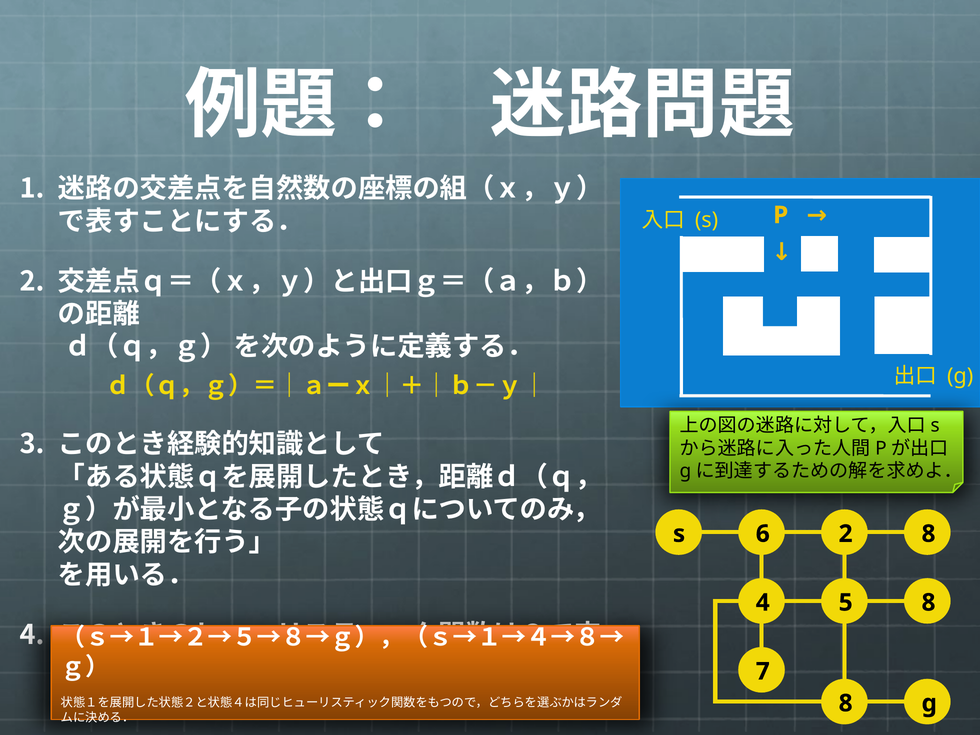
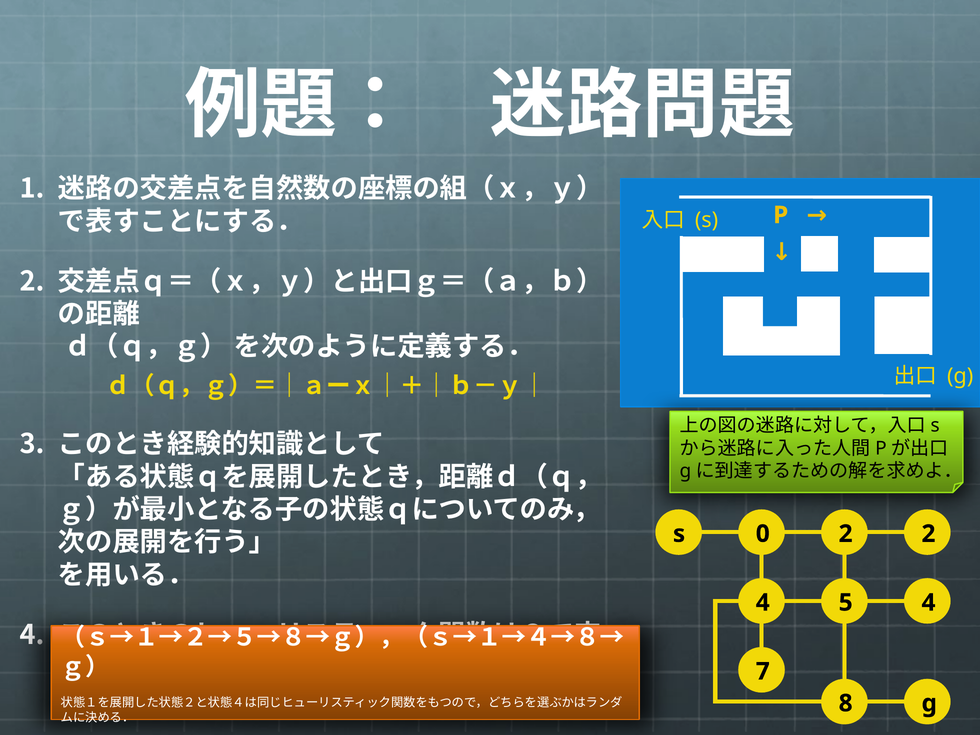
6: 6 -> 0
2 8: 8 -> 2
5 8: 8 -> 4
